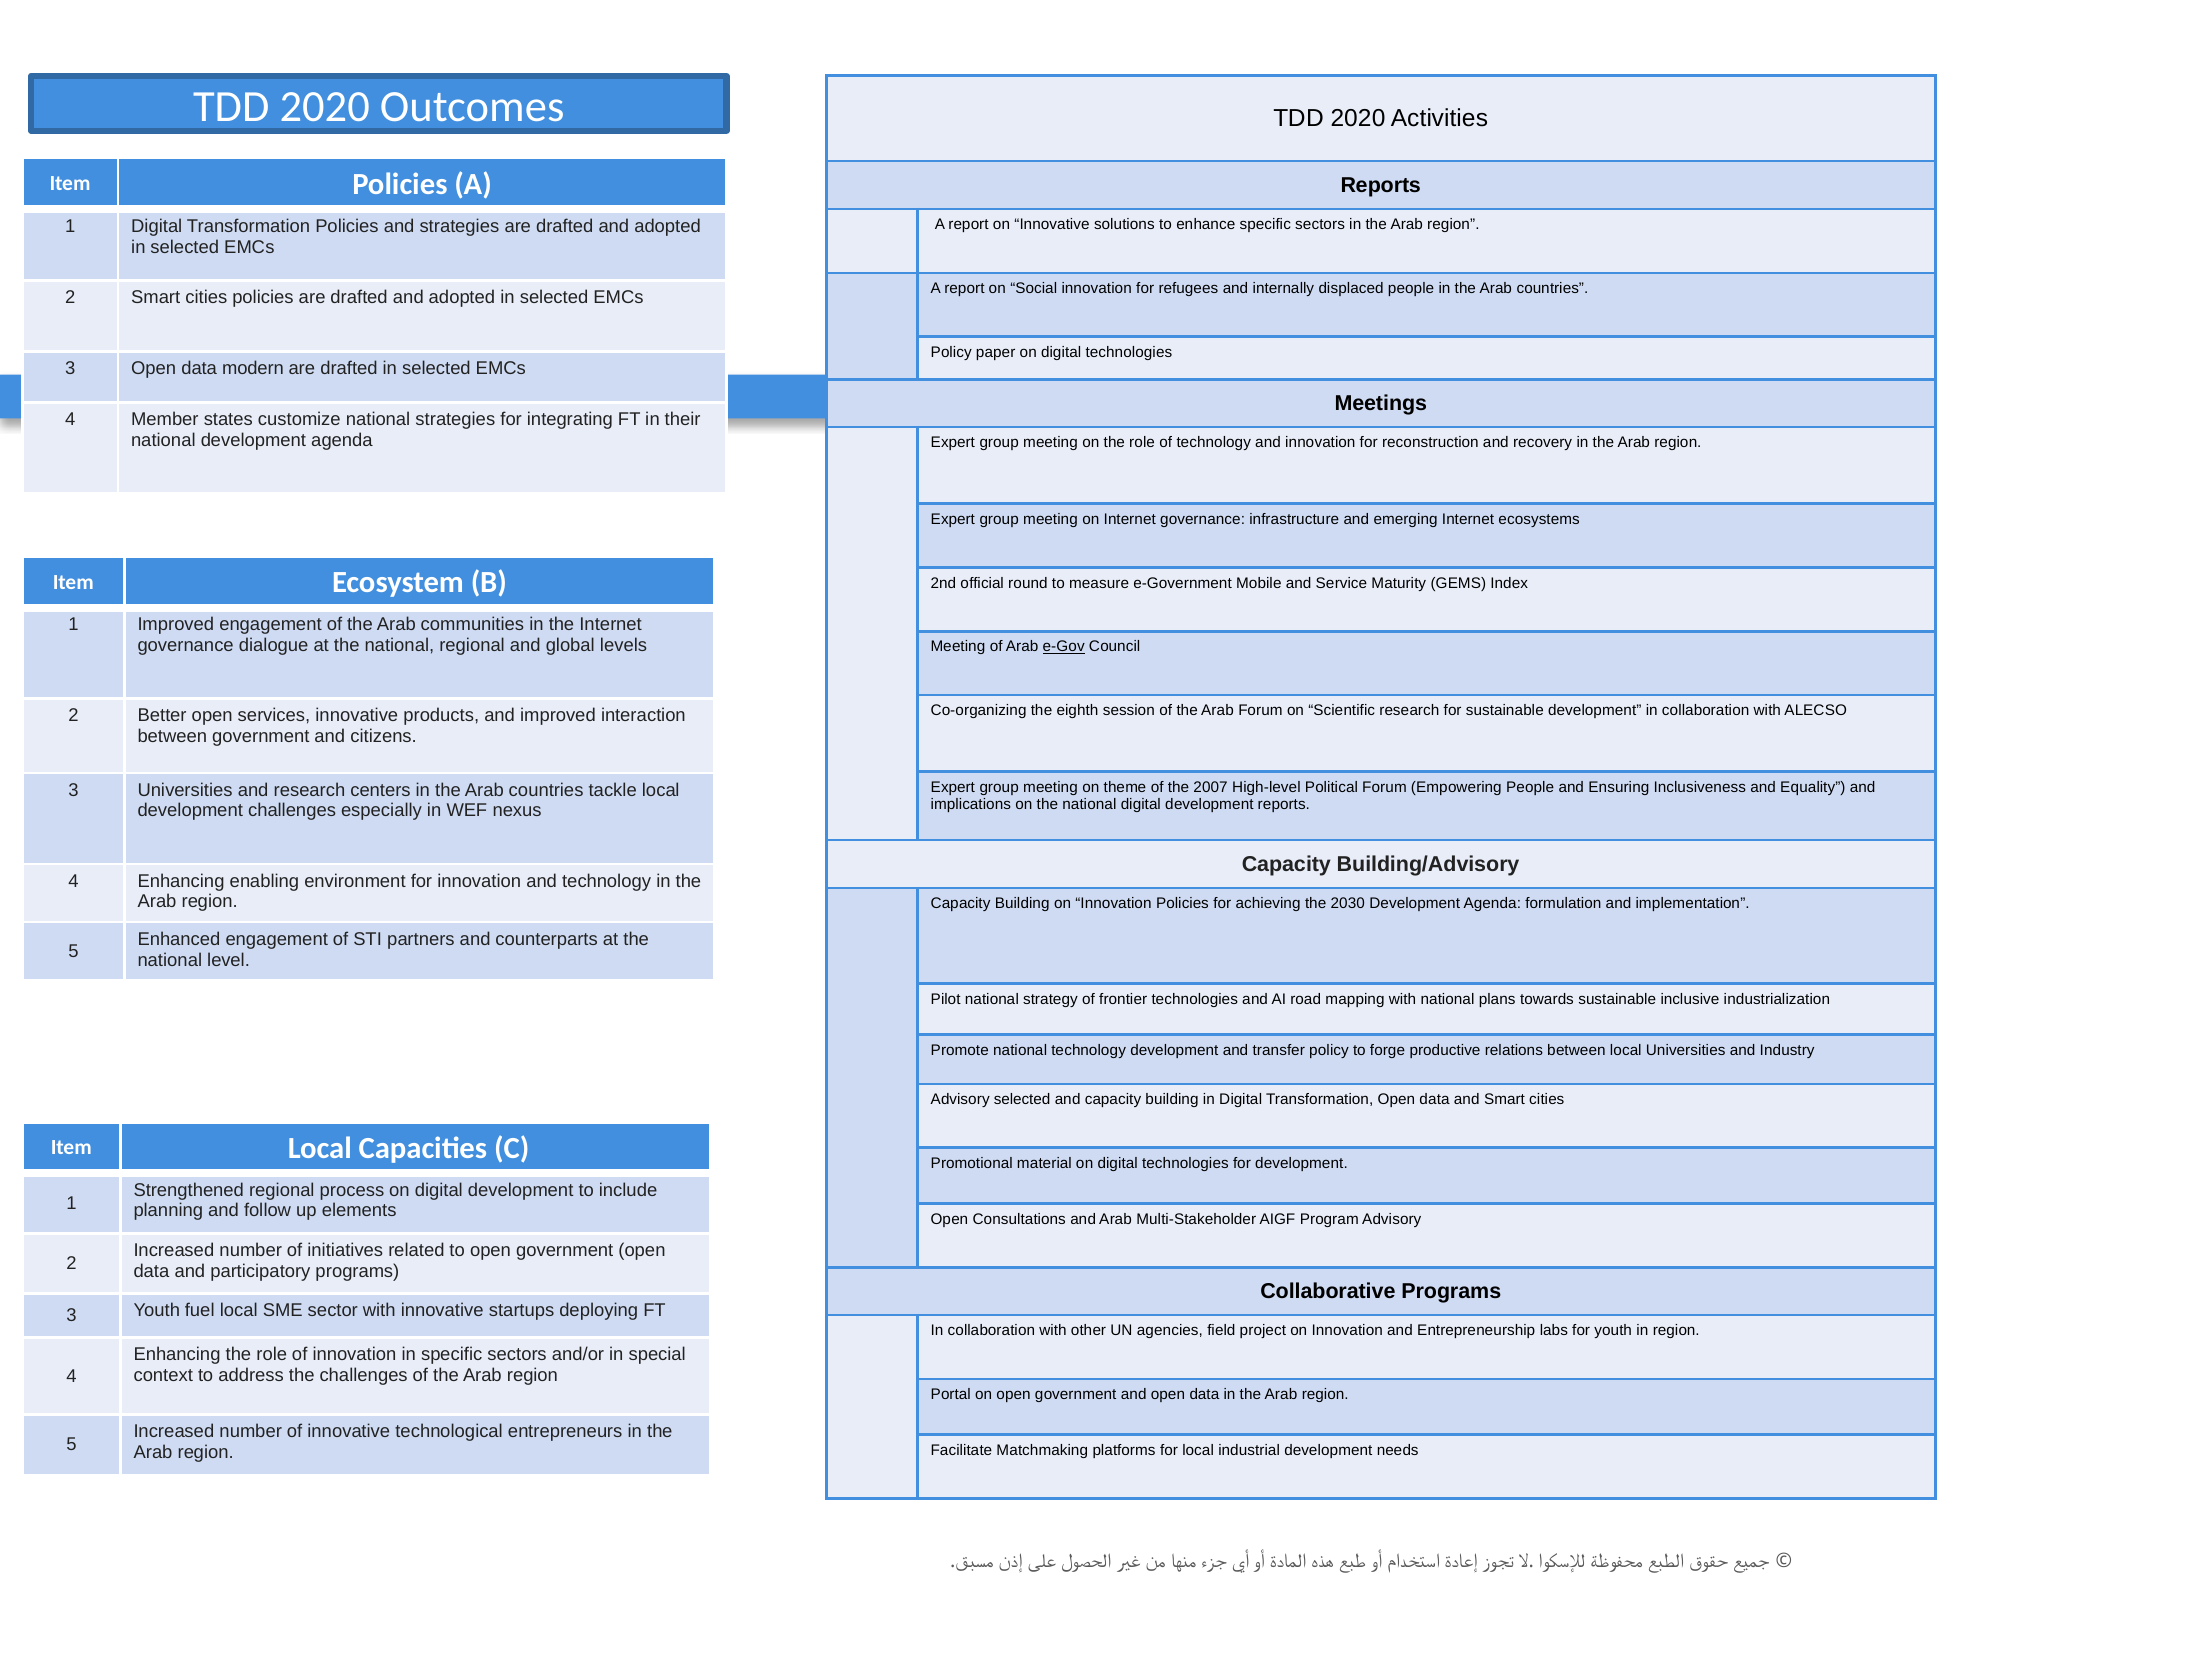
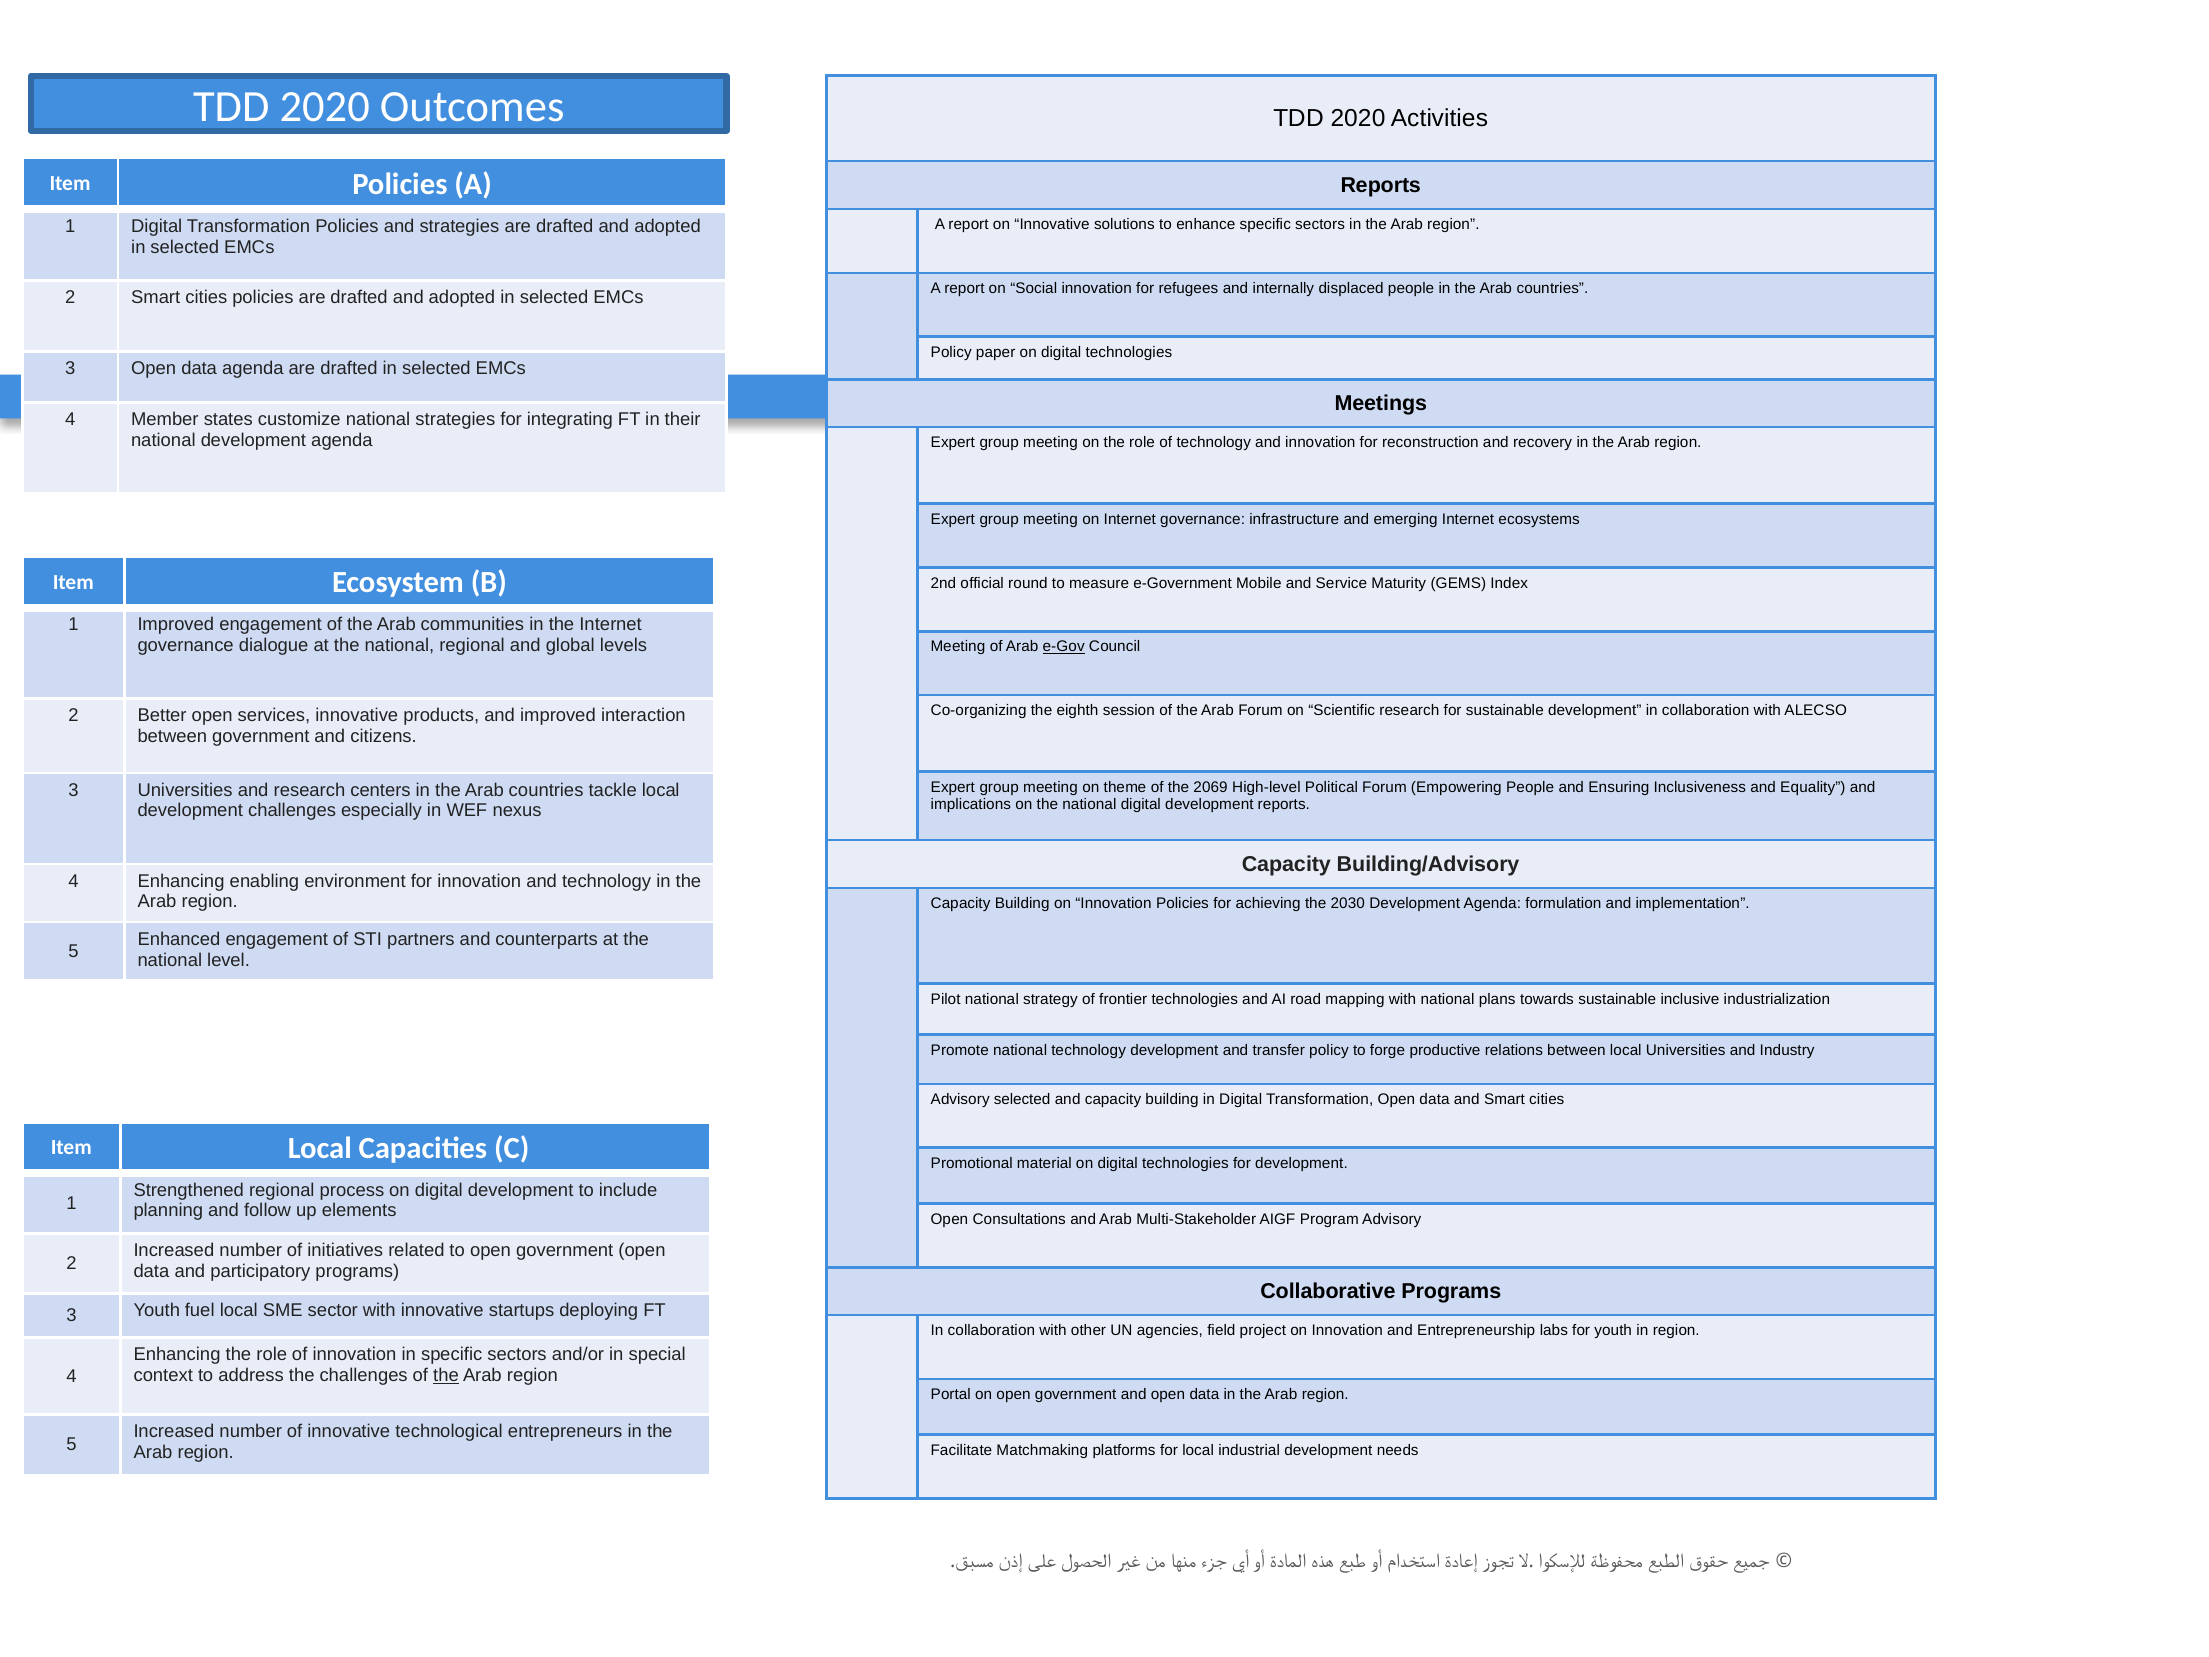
data modern: modern -> agenda
2007: 2007 -> 2069
the at (446, 1375) underline: none -> present
